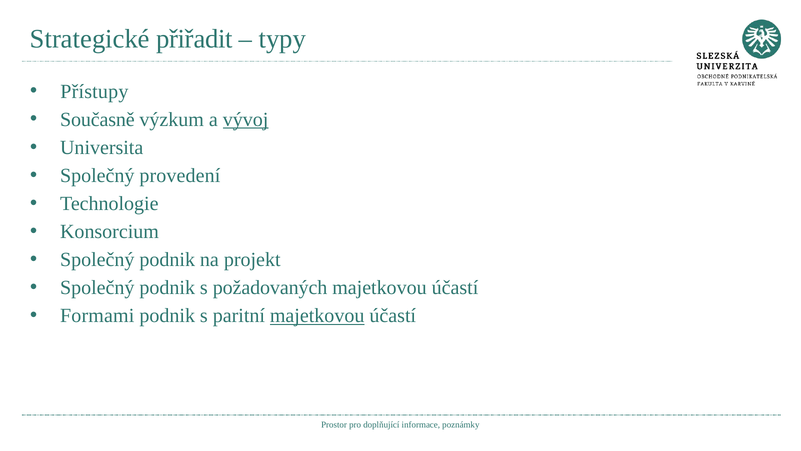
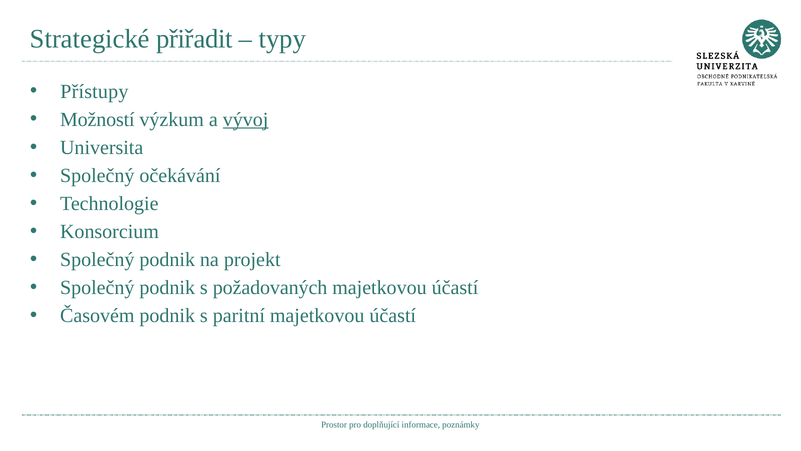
Současně: Současně -> Možností
provedení: provedení -> očekávání
Formami: Formami -> Časovém
majetkovou at (317, 316) underline: present -> none
